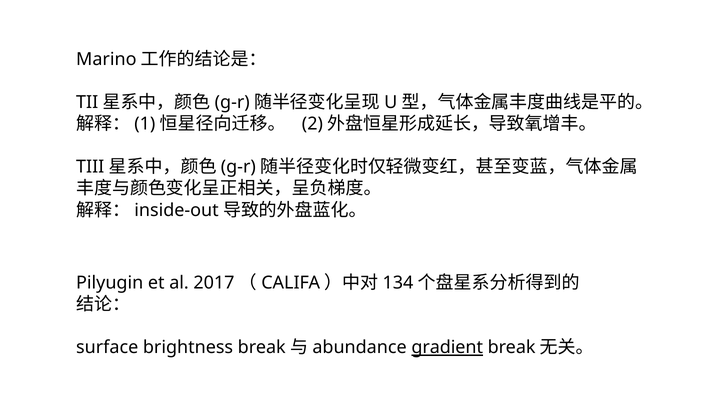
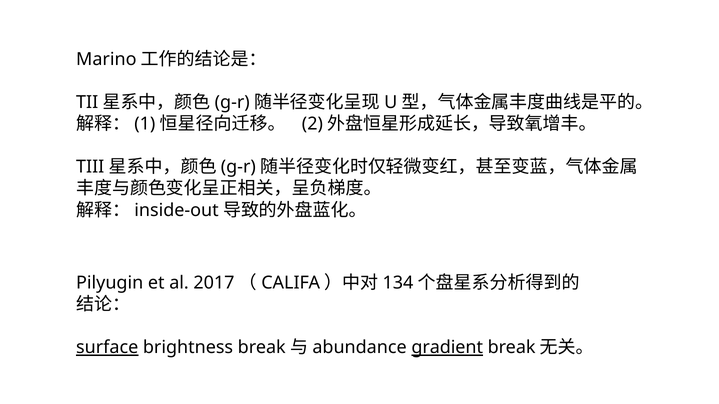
surface underline: none -> present
